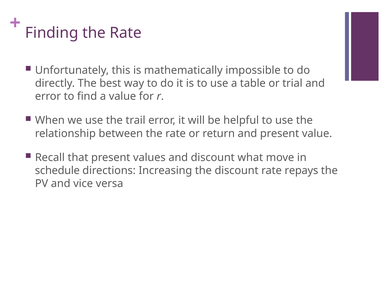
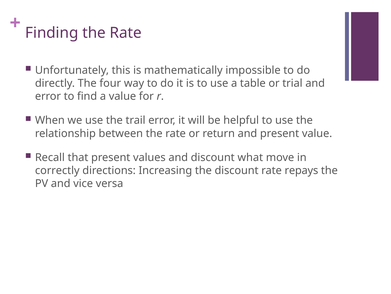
best: best -> four
schedule: schedule -> correctly
